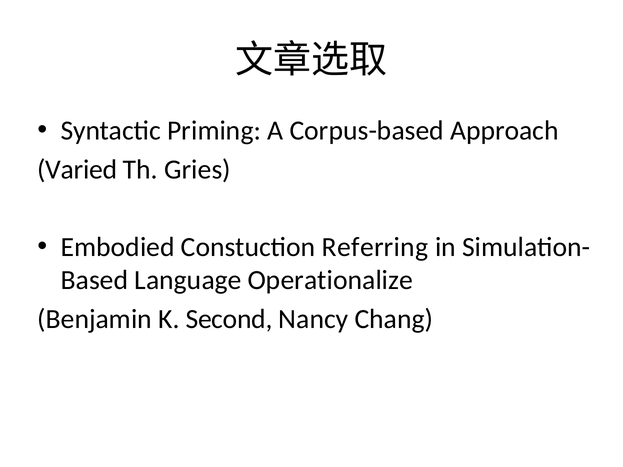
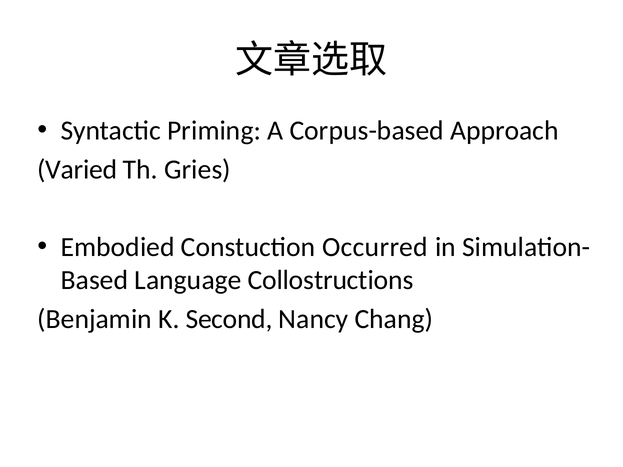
Referring: Referring -> Occurred
Operationalize: Operationalize -> Collostructions
